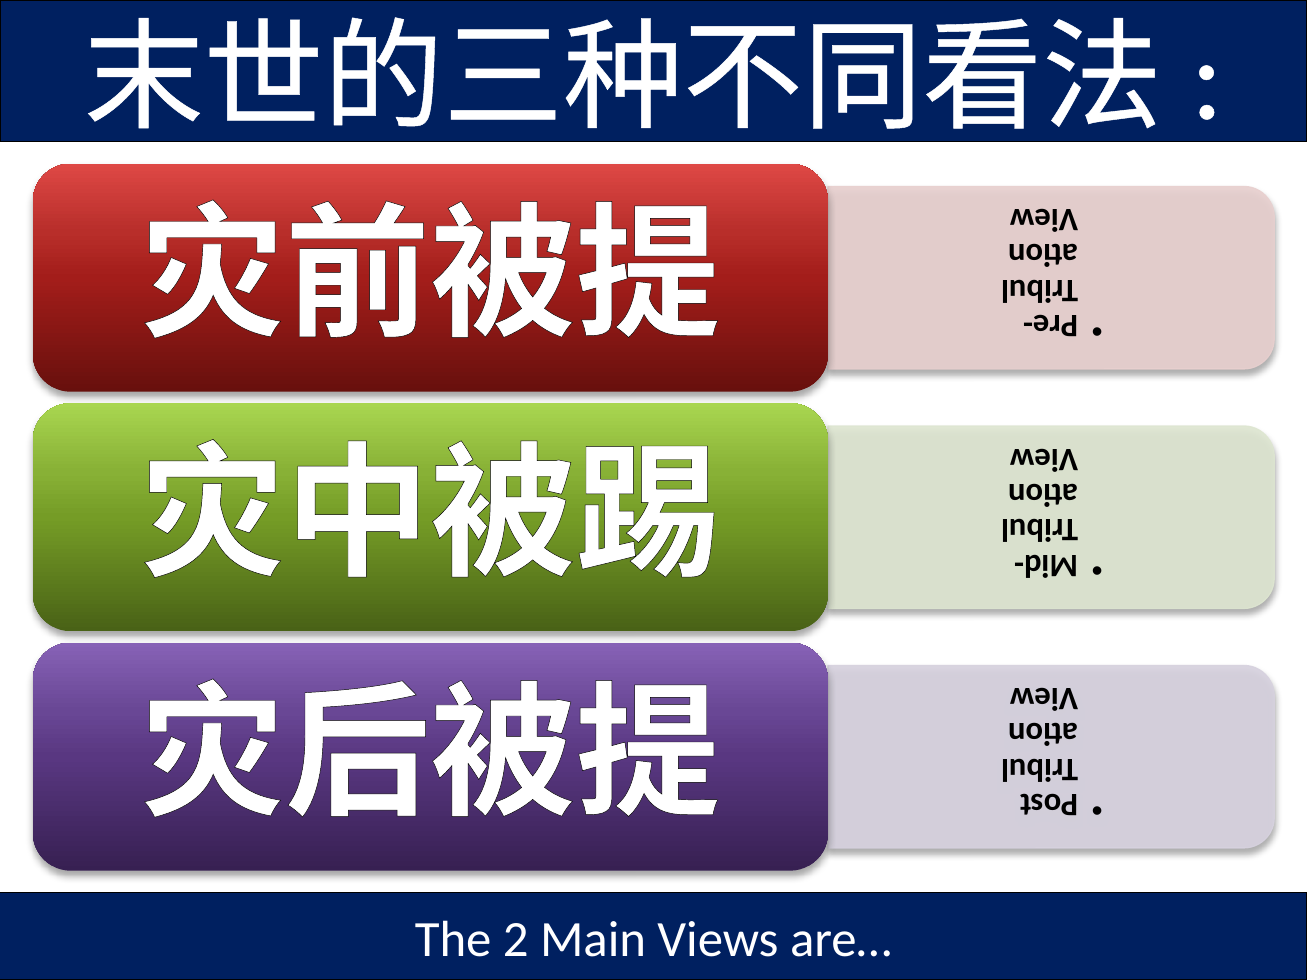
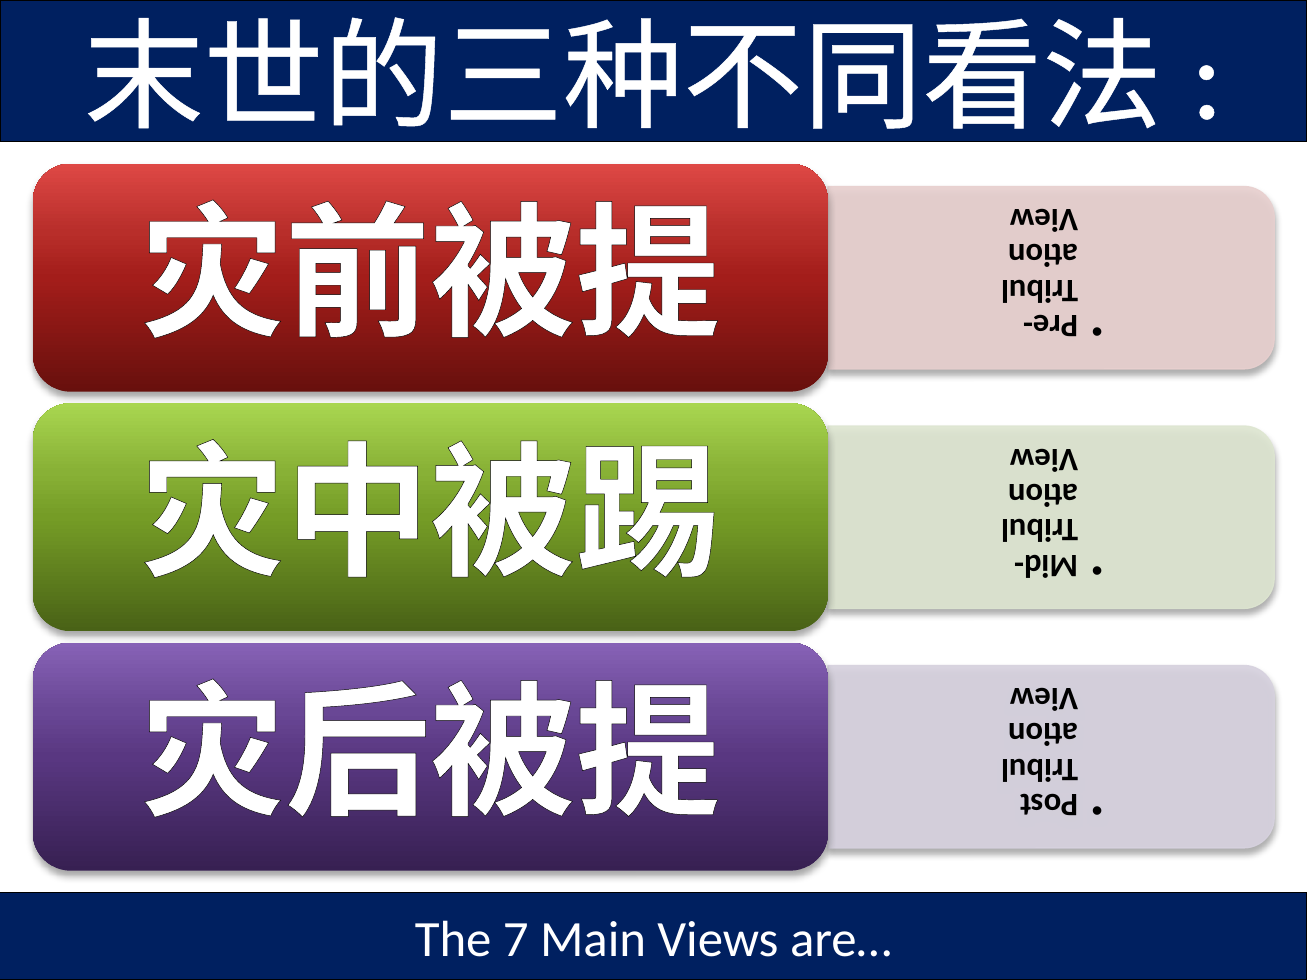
2: 2 -> 7
